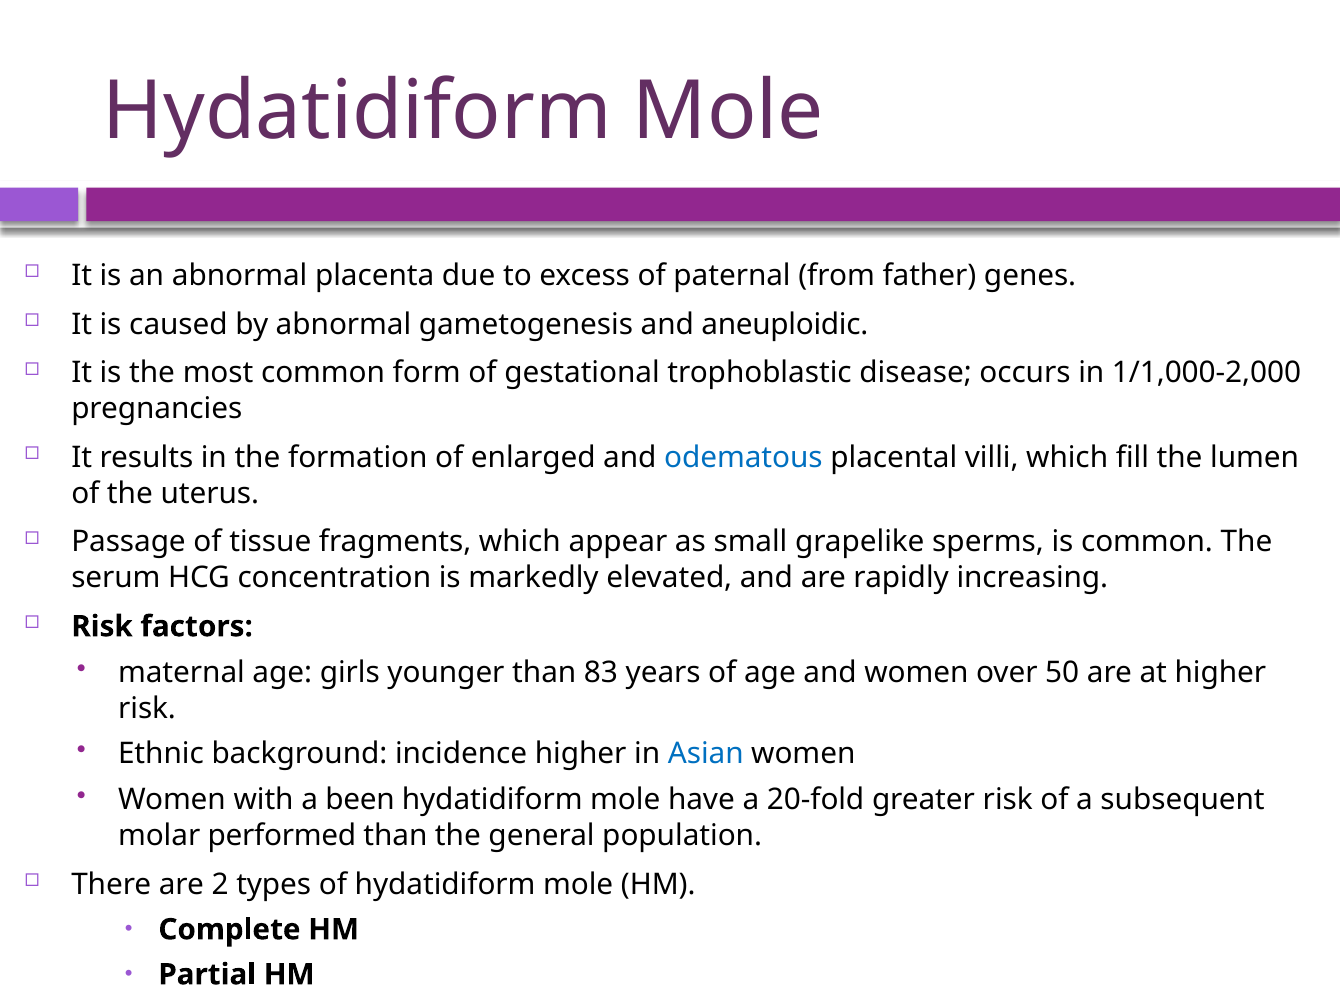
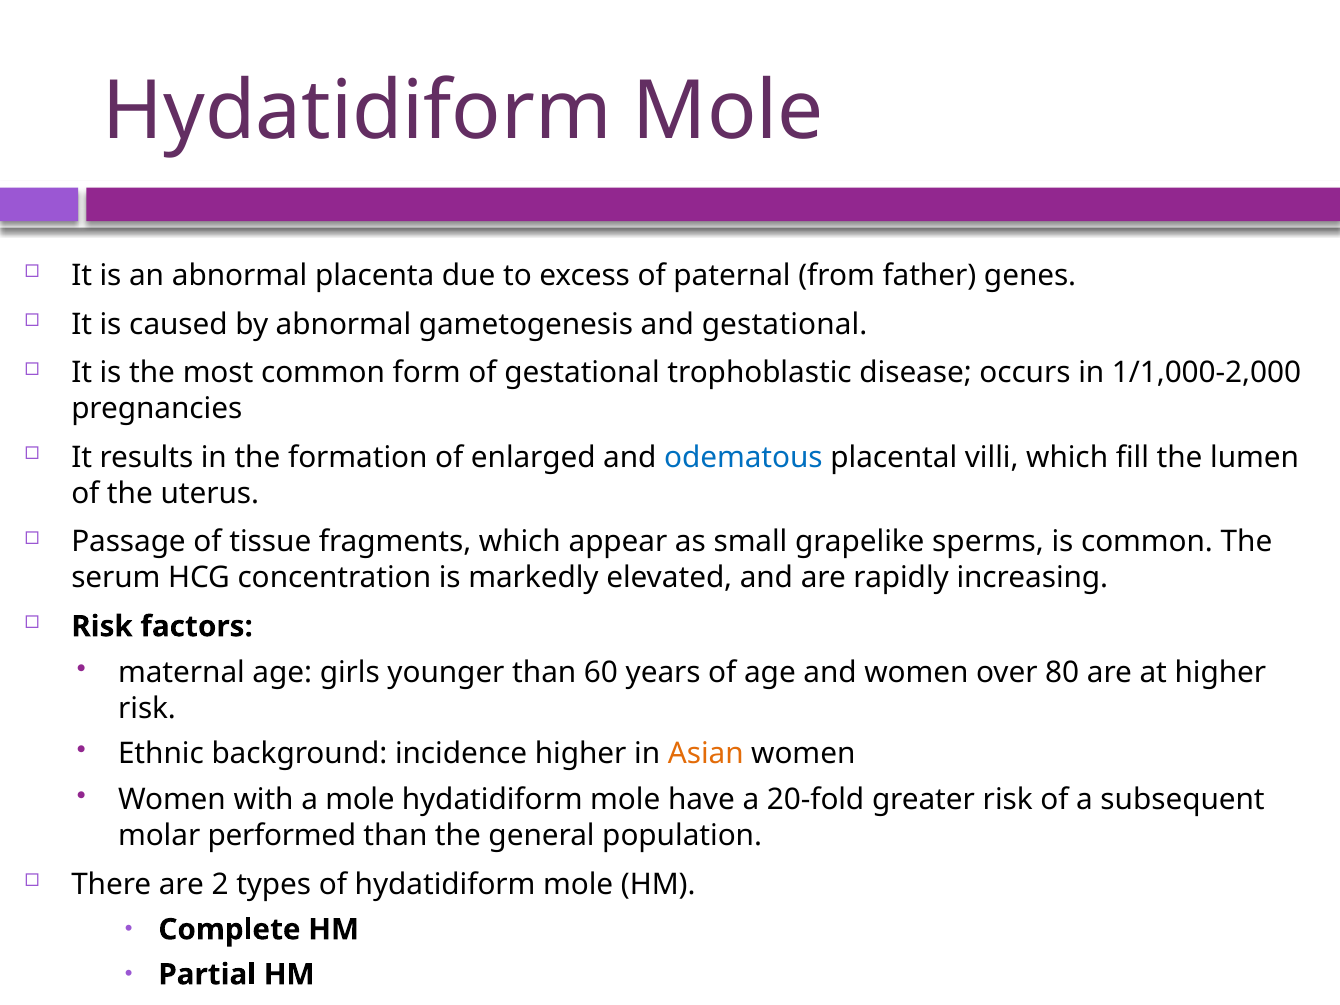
and aneuploidic: aneuploidic -> gestational
83: 83 -> 60
50: 50 -> 80
Asian colour: blue -> orange
a been: been -> mole
